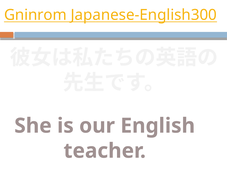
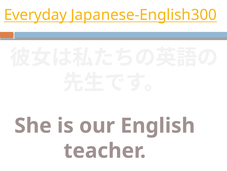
Gninrom: Gninrom -> Everyday
